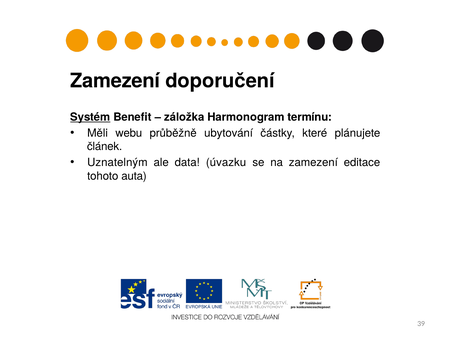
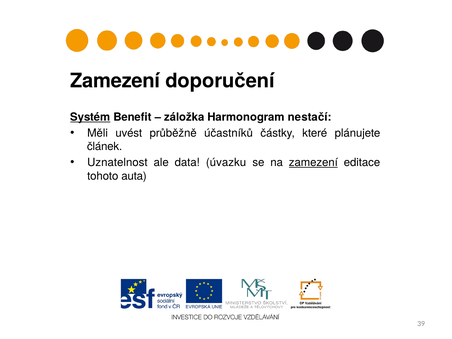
termínu: termínu -> nestačí
webu: webu -> uvést
ubytování: ubytování -> účastníků
Uznatelným: Uznatelným -> Uznatelnost
zamezení at (313, 162) underline: none -> present
